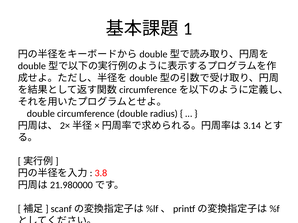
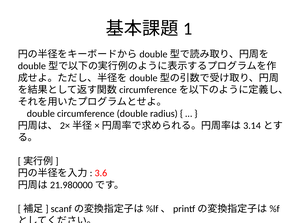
3.8: 3.8 -> 3.6
